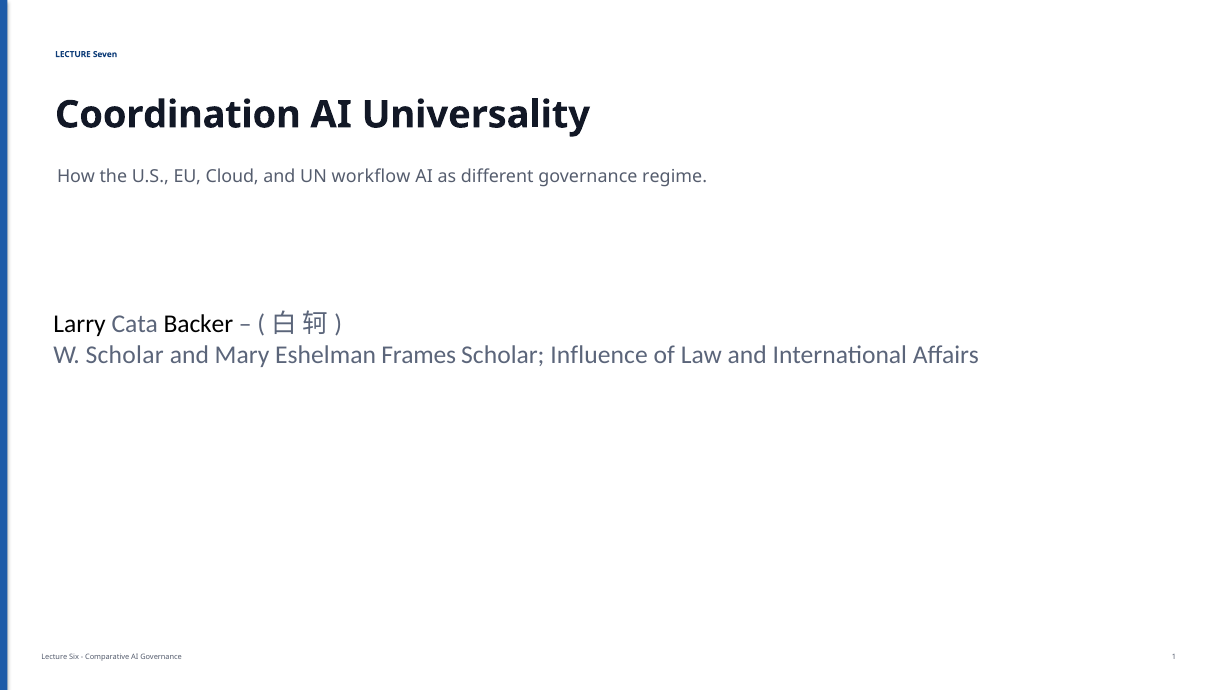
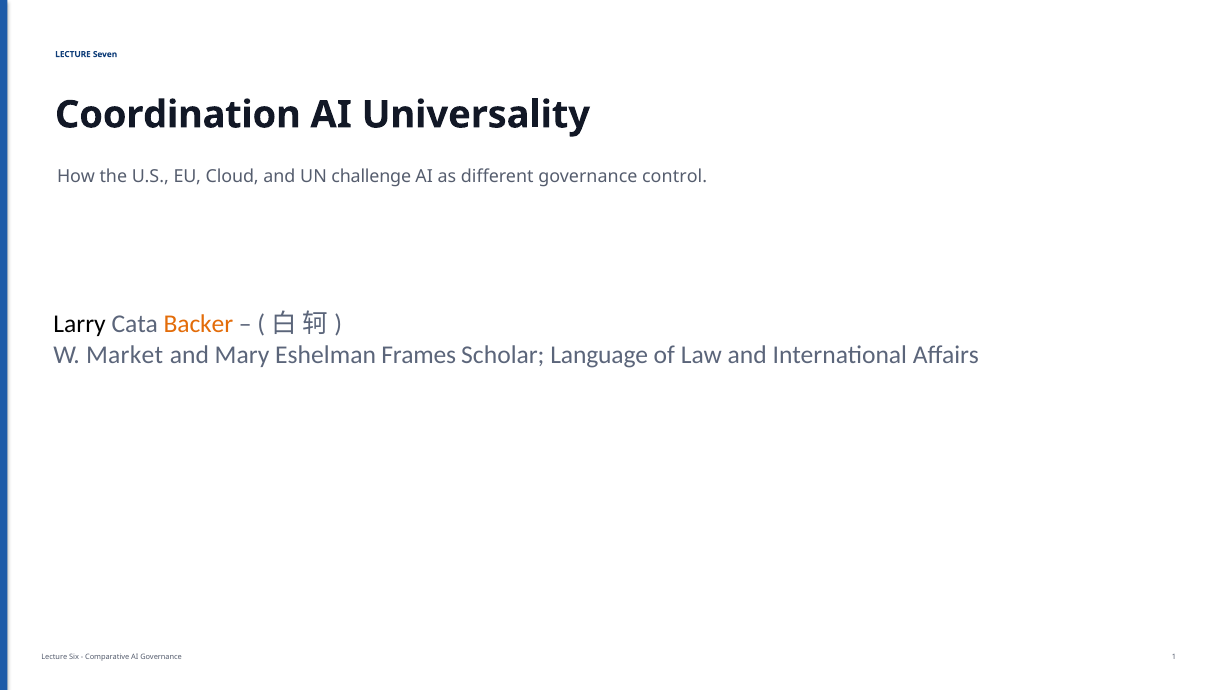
workflow: workflow -> challenge
regime: regime -> control
Backer colour: black -> orange
W Scholar: Scholar -> Market
Influence: Influence -> Language
